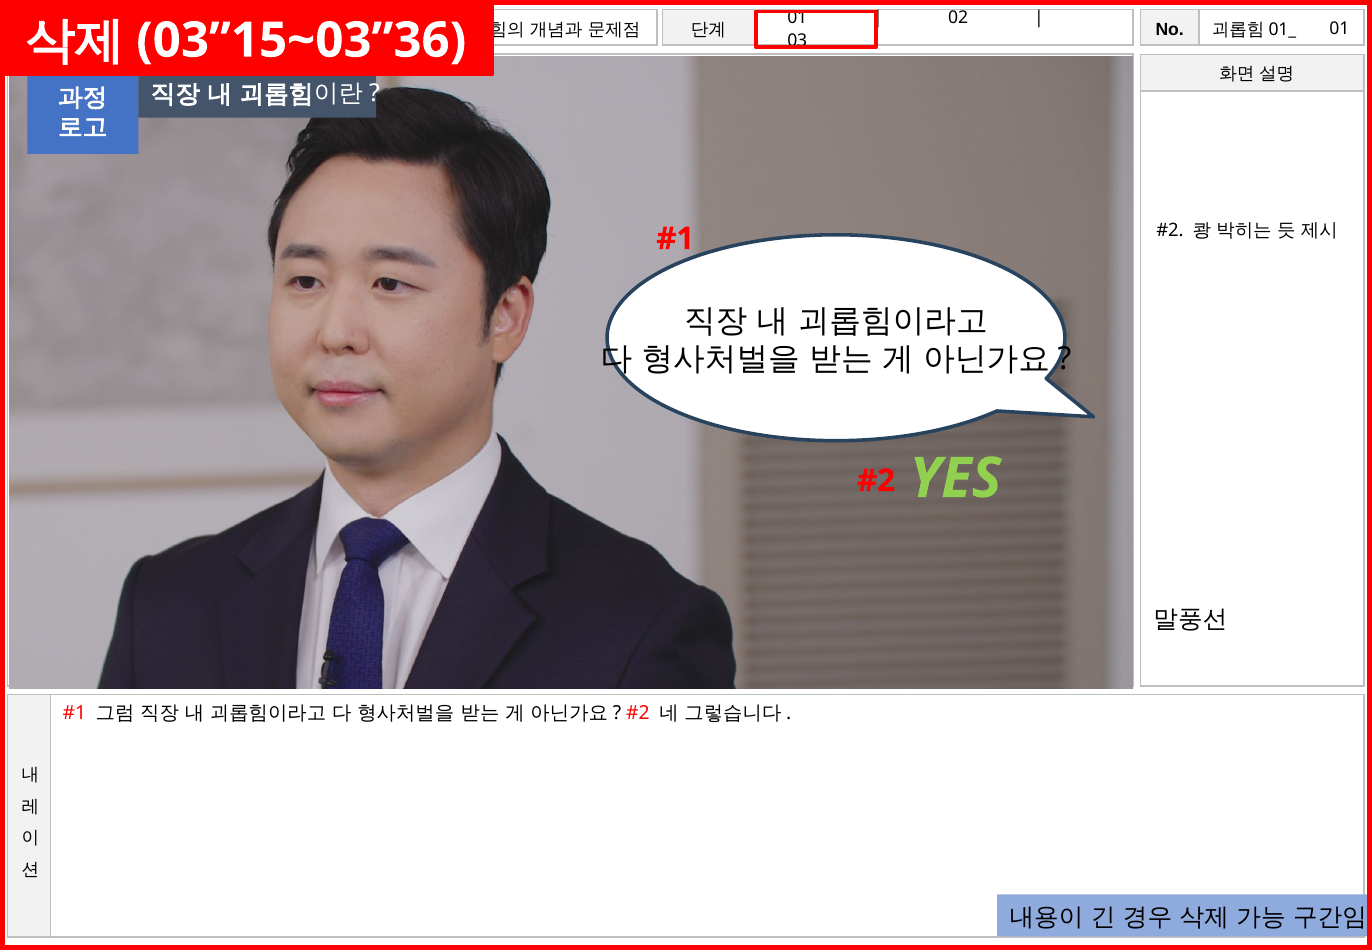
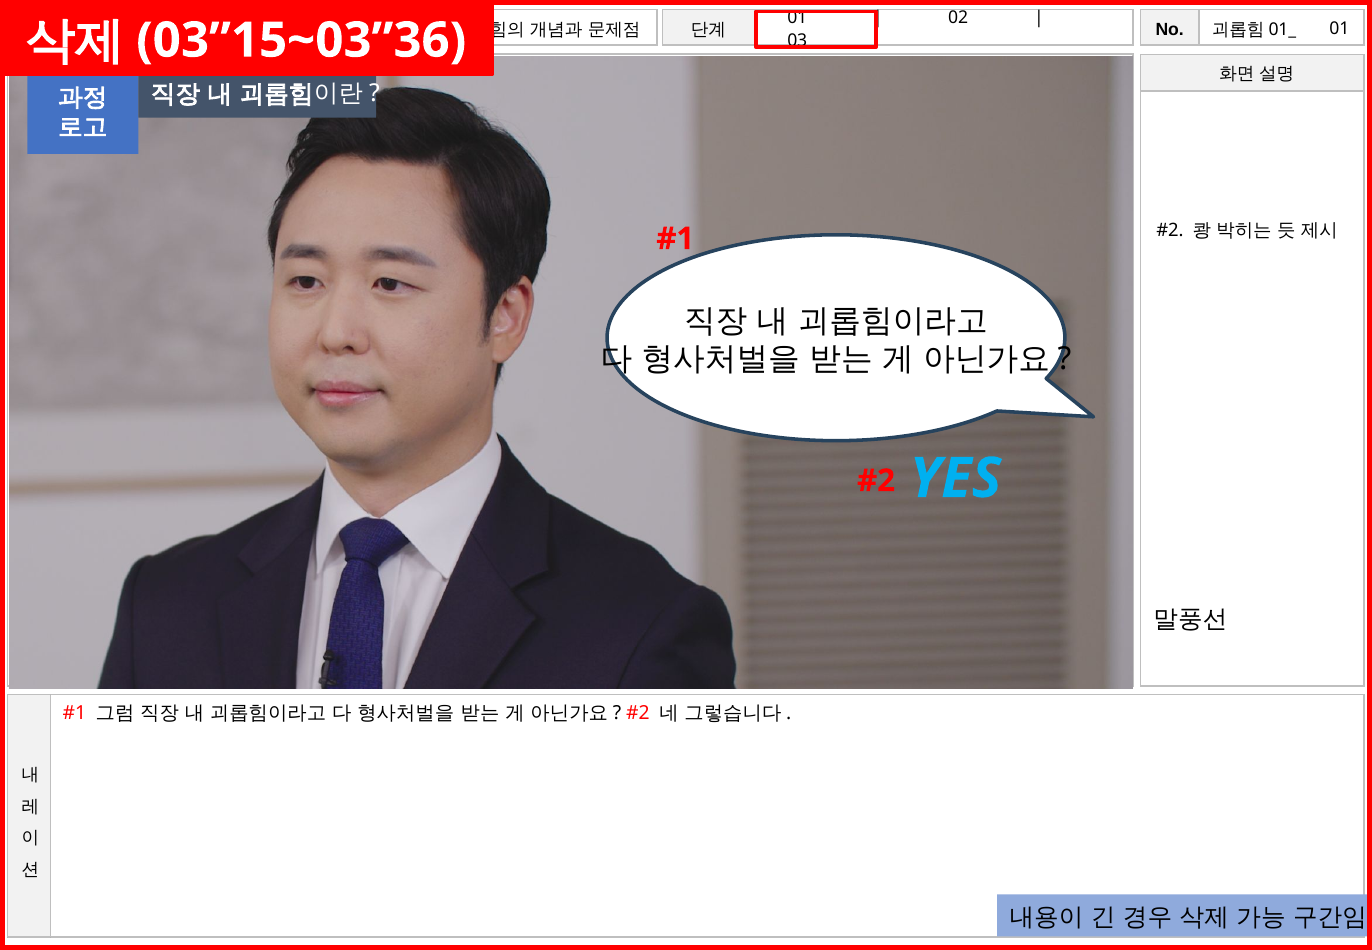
YES colour: light green -> light blue
